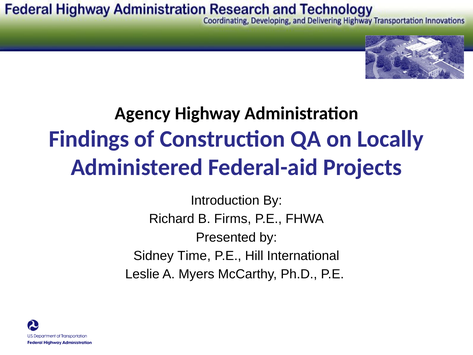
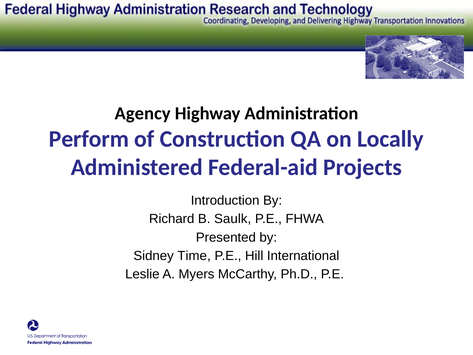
Findings: Findings -> Perform
Firms: Firms -> Saulk
